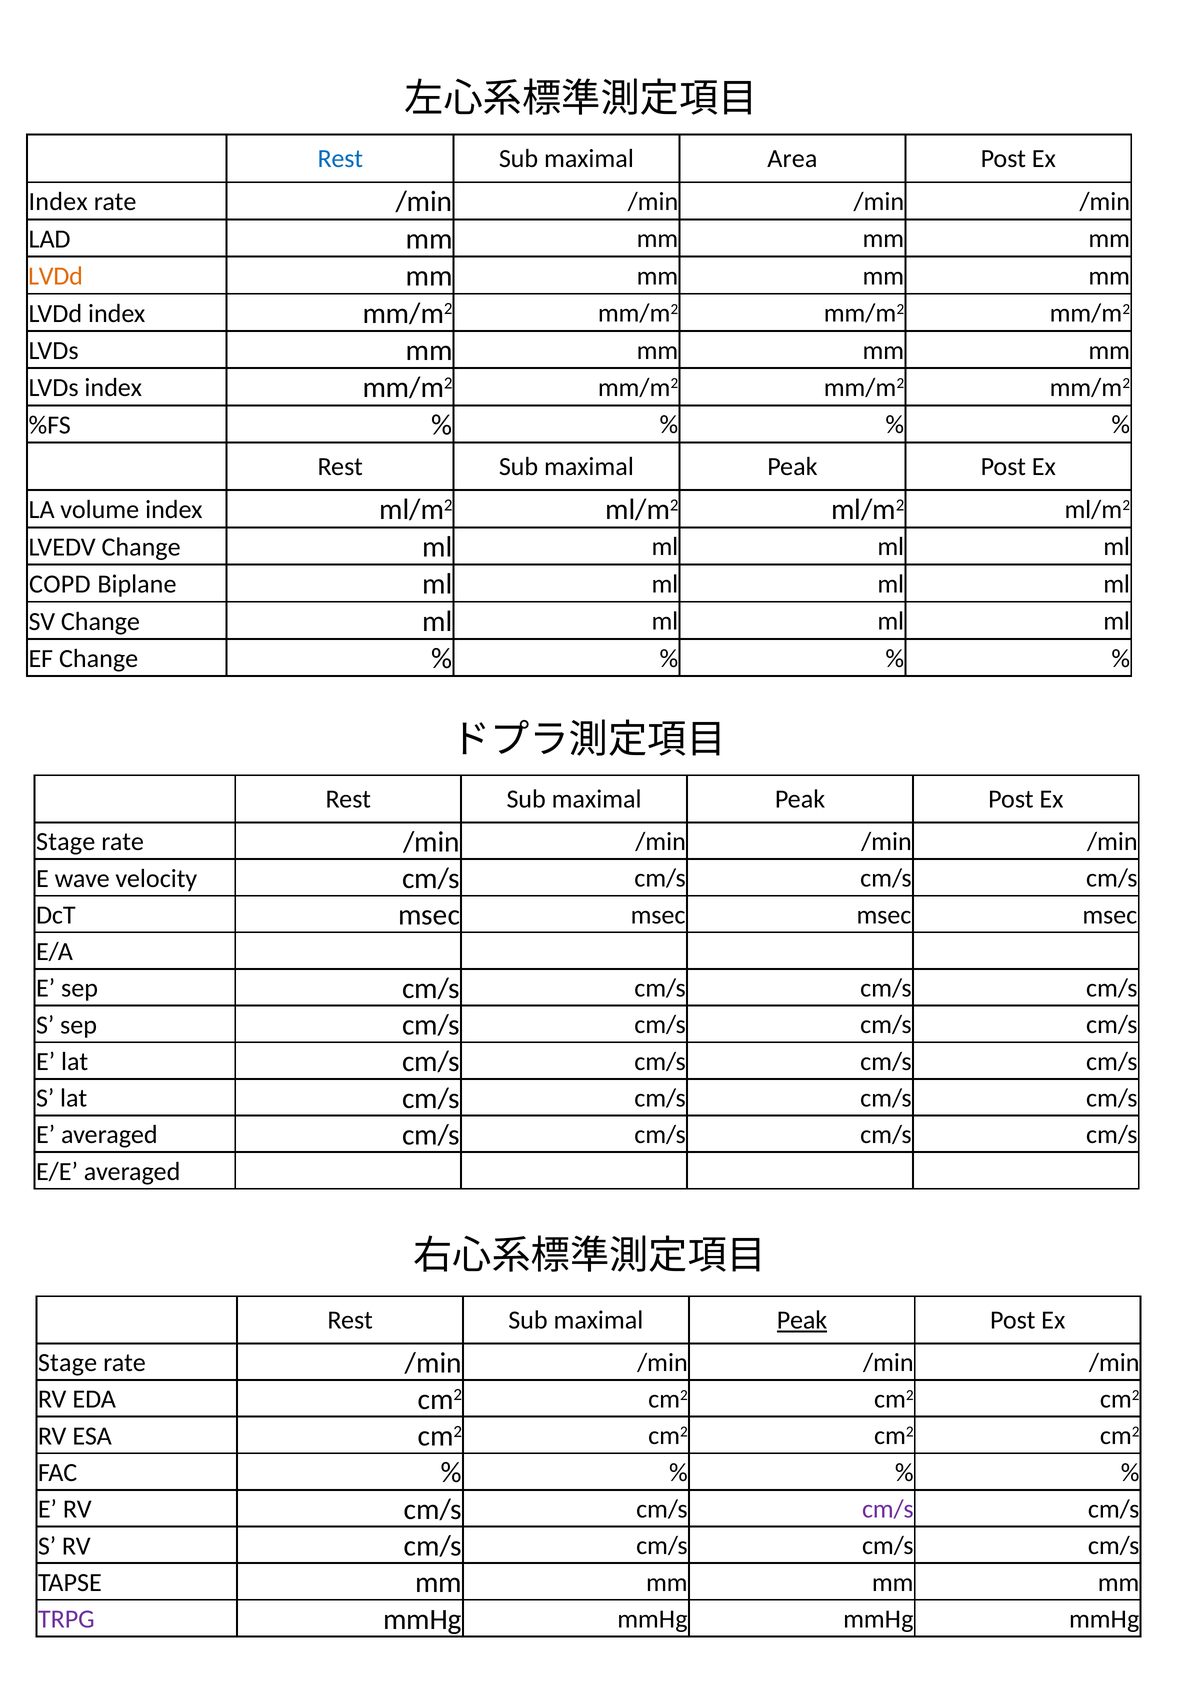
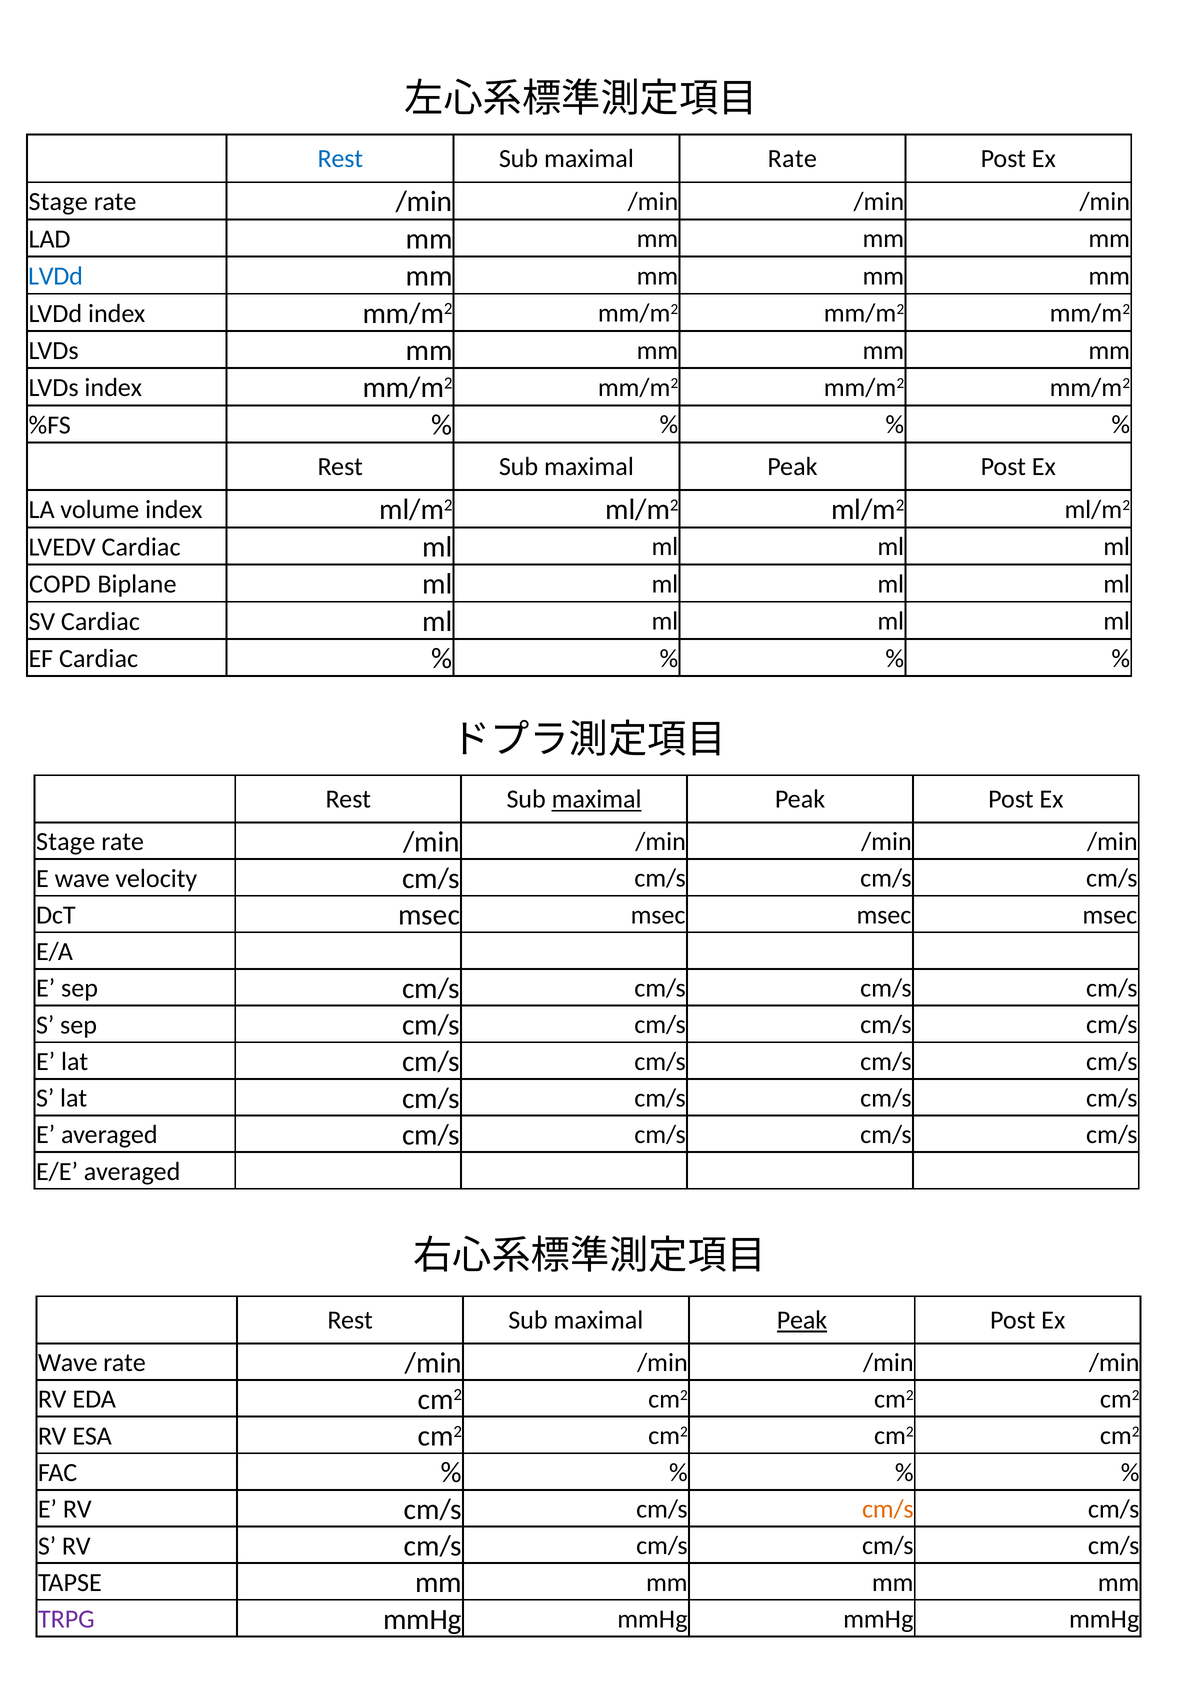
maximal Area: Area -> Rate
Index at (58, 202): Index -> Stage
LVDd at (56, 276) colour: orange -> blue
LVEDV Change: Change -> Cardiac
SV Change: Change -> Cardiac
EF Change: Change -> Cardiac
maximal at (597, 799) underline: none -> present
Stage at (68, 1363): Stage -> Wave
cm/s at (888, 1509) colour: purple -> orange
